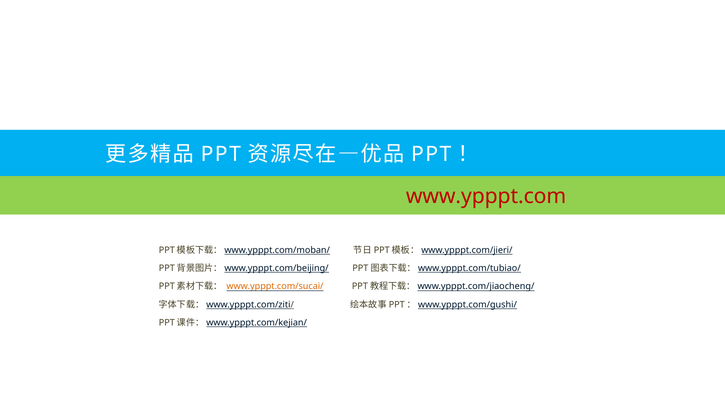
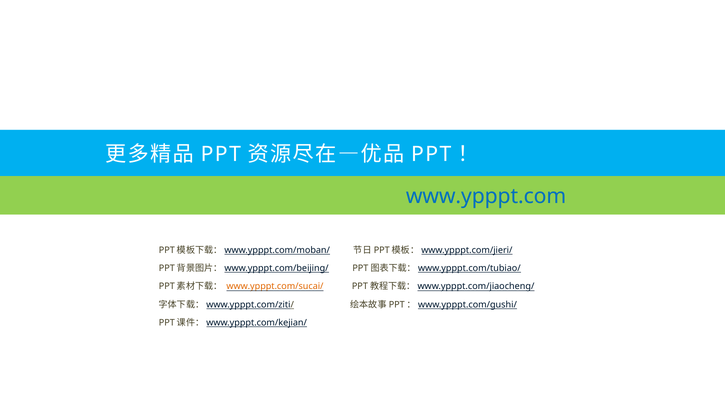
www.ypppt.com colour: red -> blue
